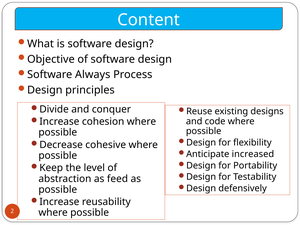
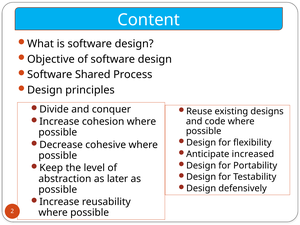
Always: Always -> Shared
feed: feed -> later
